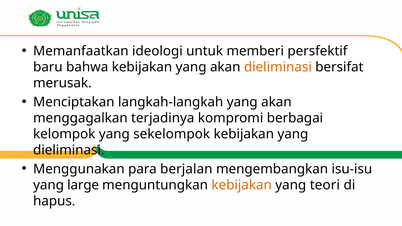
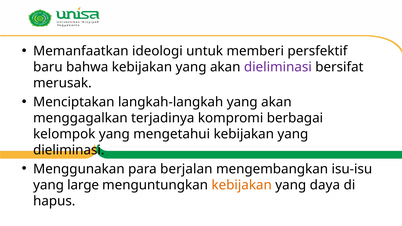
dieliminasi at (278, 67) colour: orange -> purple
sekelompok: sekelompok -> mengetahui
teori: teori -> daya
